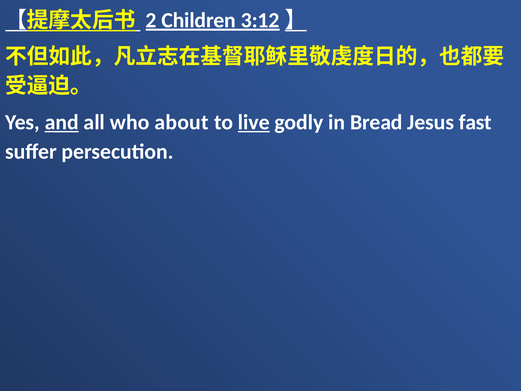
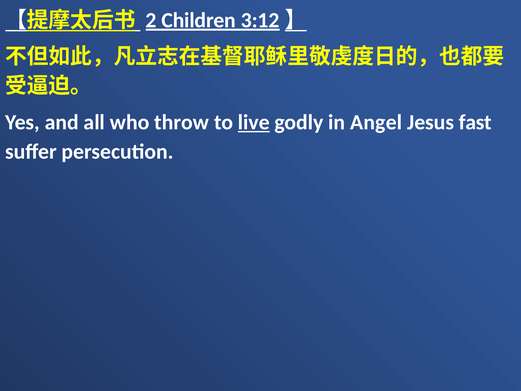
and underline: present -> none
about: about -> throw
Bread: Bread -> Angel
